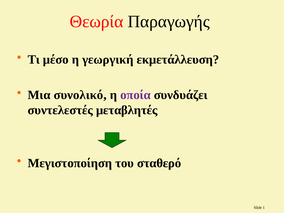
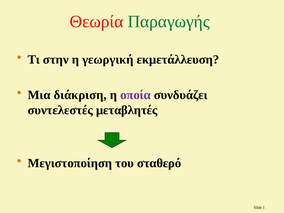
Παραγωγής colour: black -> green
μέσο: μέσο -> στην
συνολικό: συνολικό -> διάκριση
